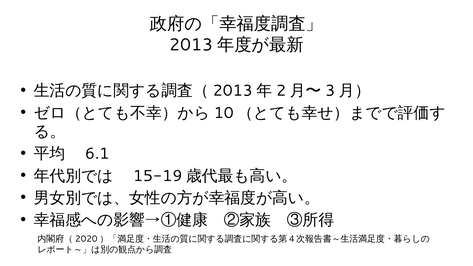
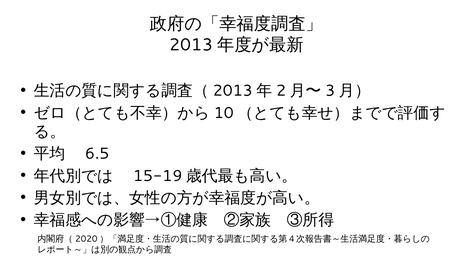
6.1: 6.1 -> 6.5
